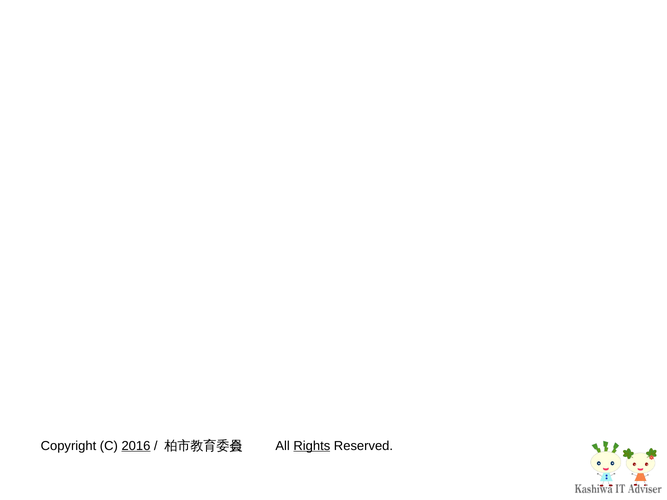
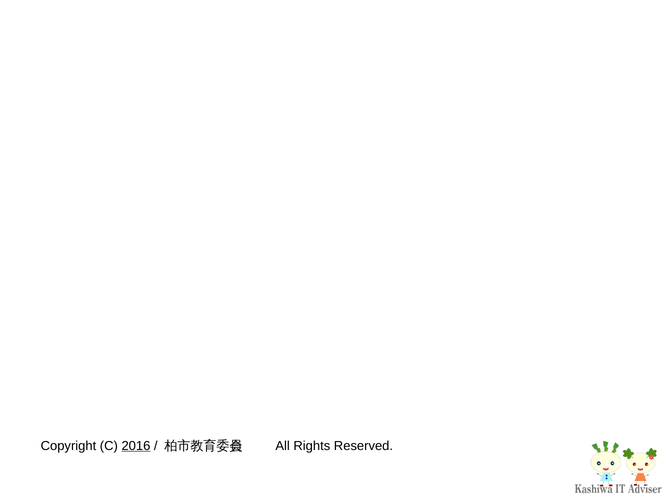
Rights underline: present -> none
